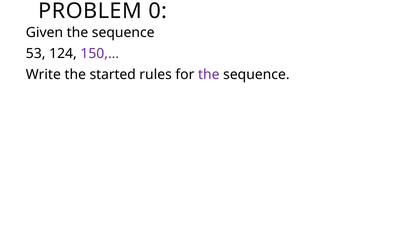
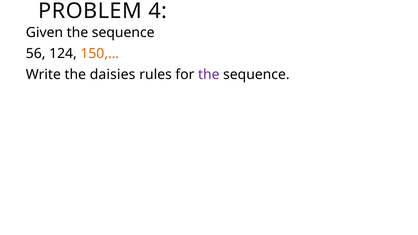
0: 0 -> 4
53: 53 -> 56
150,… colour: purple -> orange
started: started -> daisies
